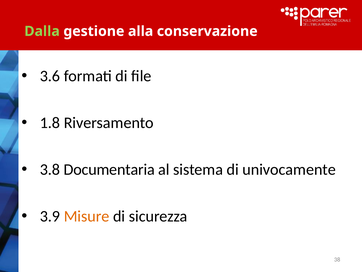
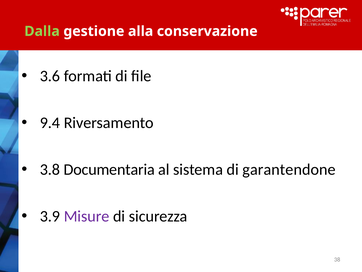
1.8: 1.8 -> 9.4
univocamente: univocamente -> garantendone
Misure colour: orange -> purple
